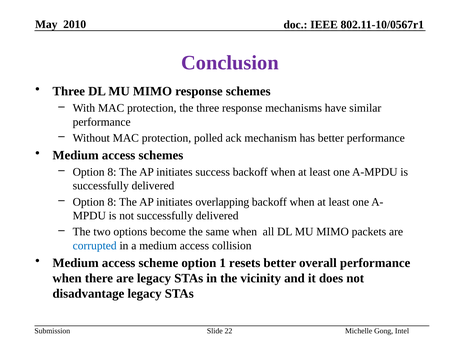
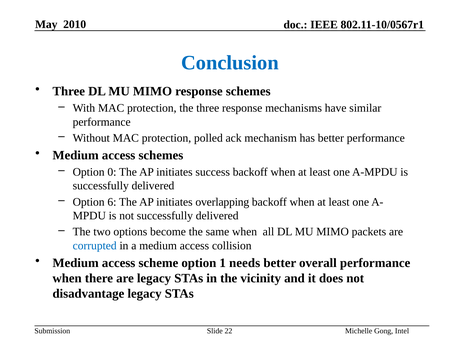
Conclusion colour: purple -> blue
8 at (112, 172): 8 -> 0
8 at (112, 202): 8 -> 6
resets: resets -> needs
